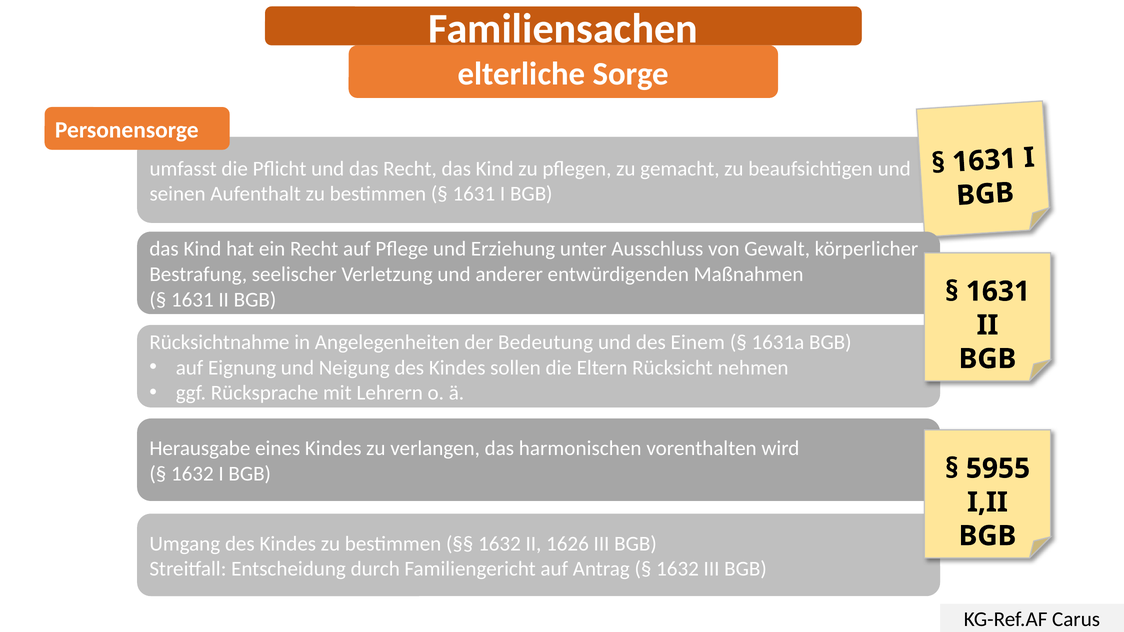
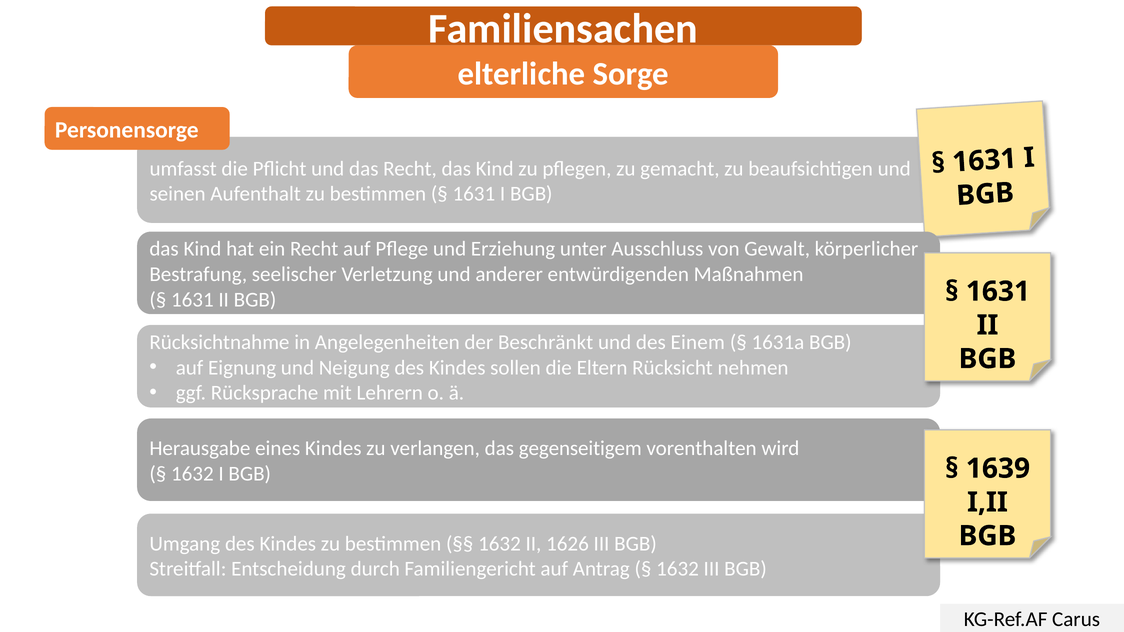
Bedeutung: Bedeutung -> Beschränkt
harmonischen: harmonischen -> gegenseitigem
5955: 5955 -> 1639
